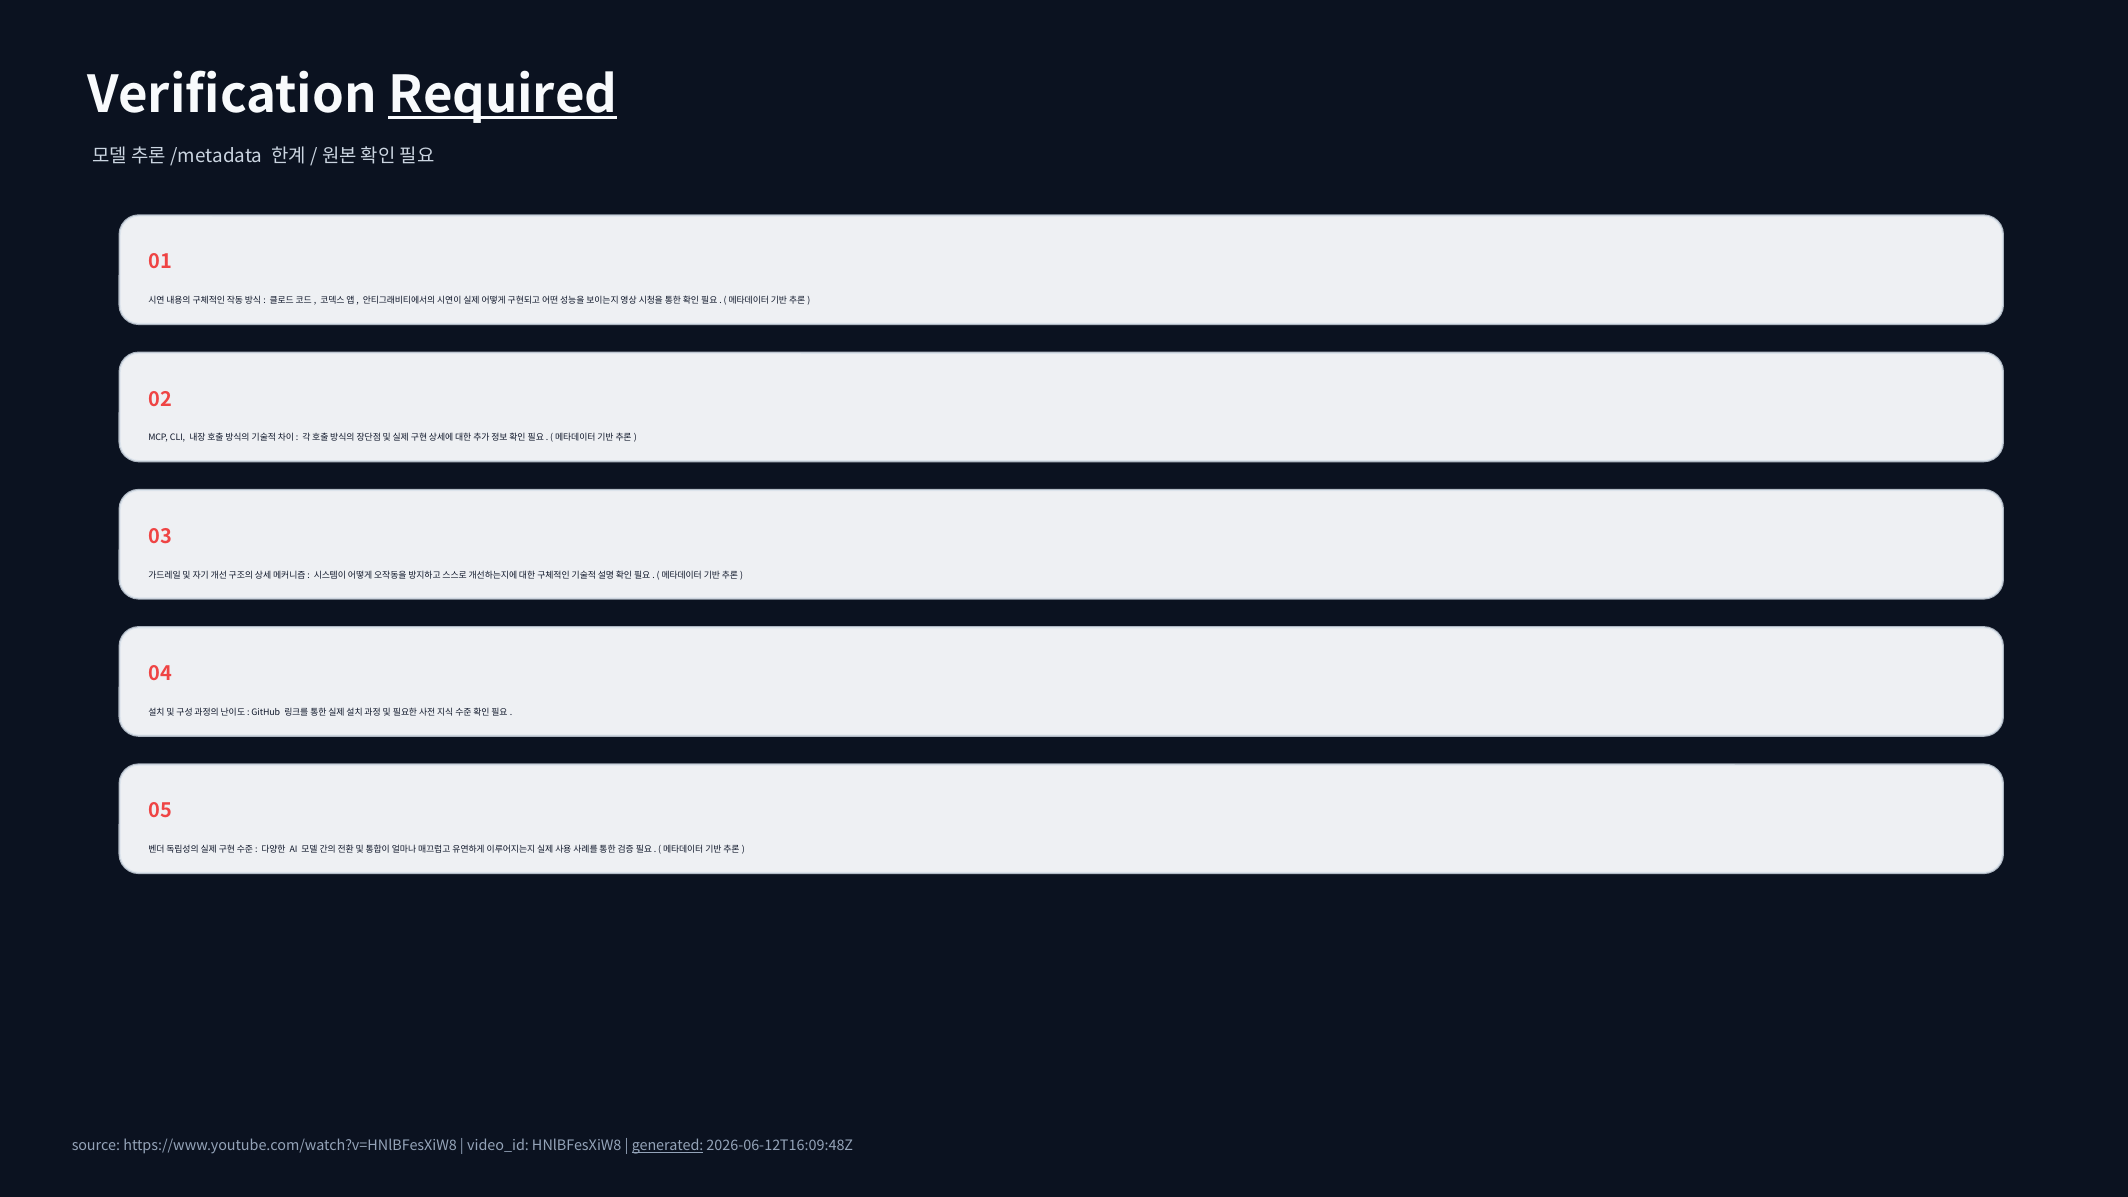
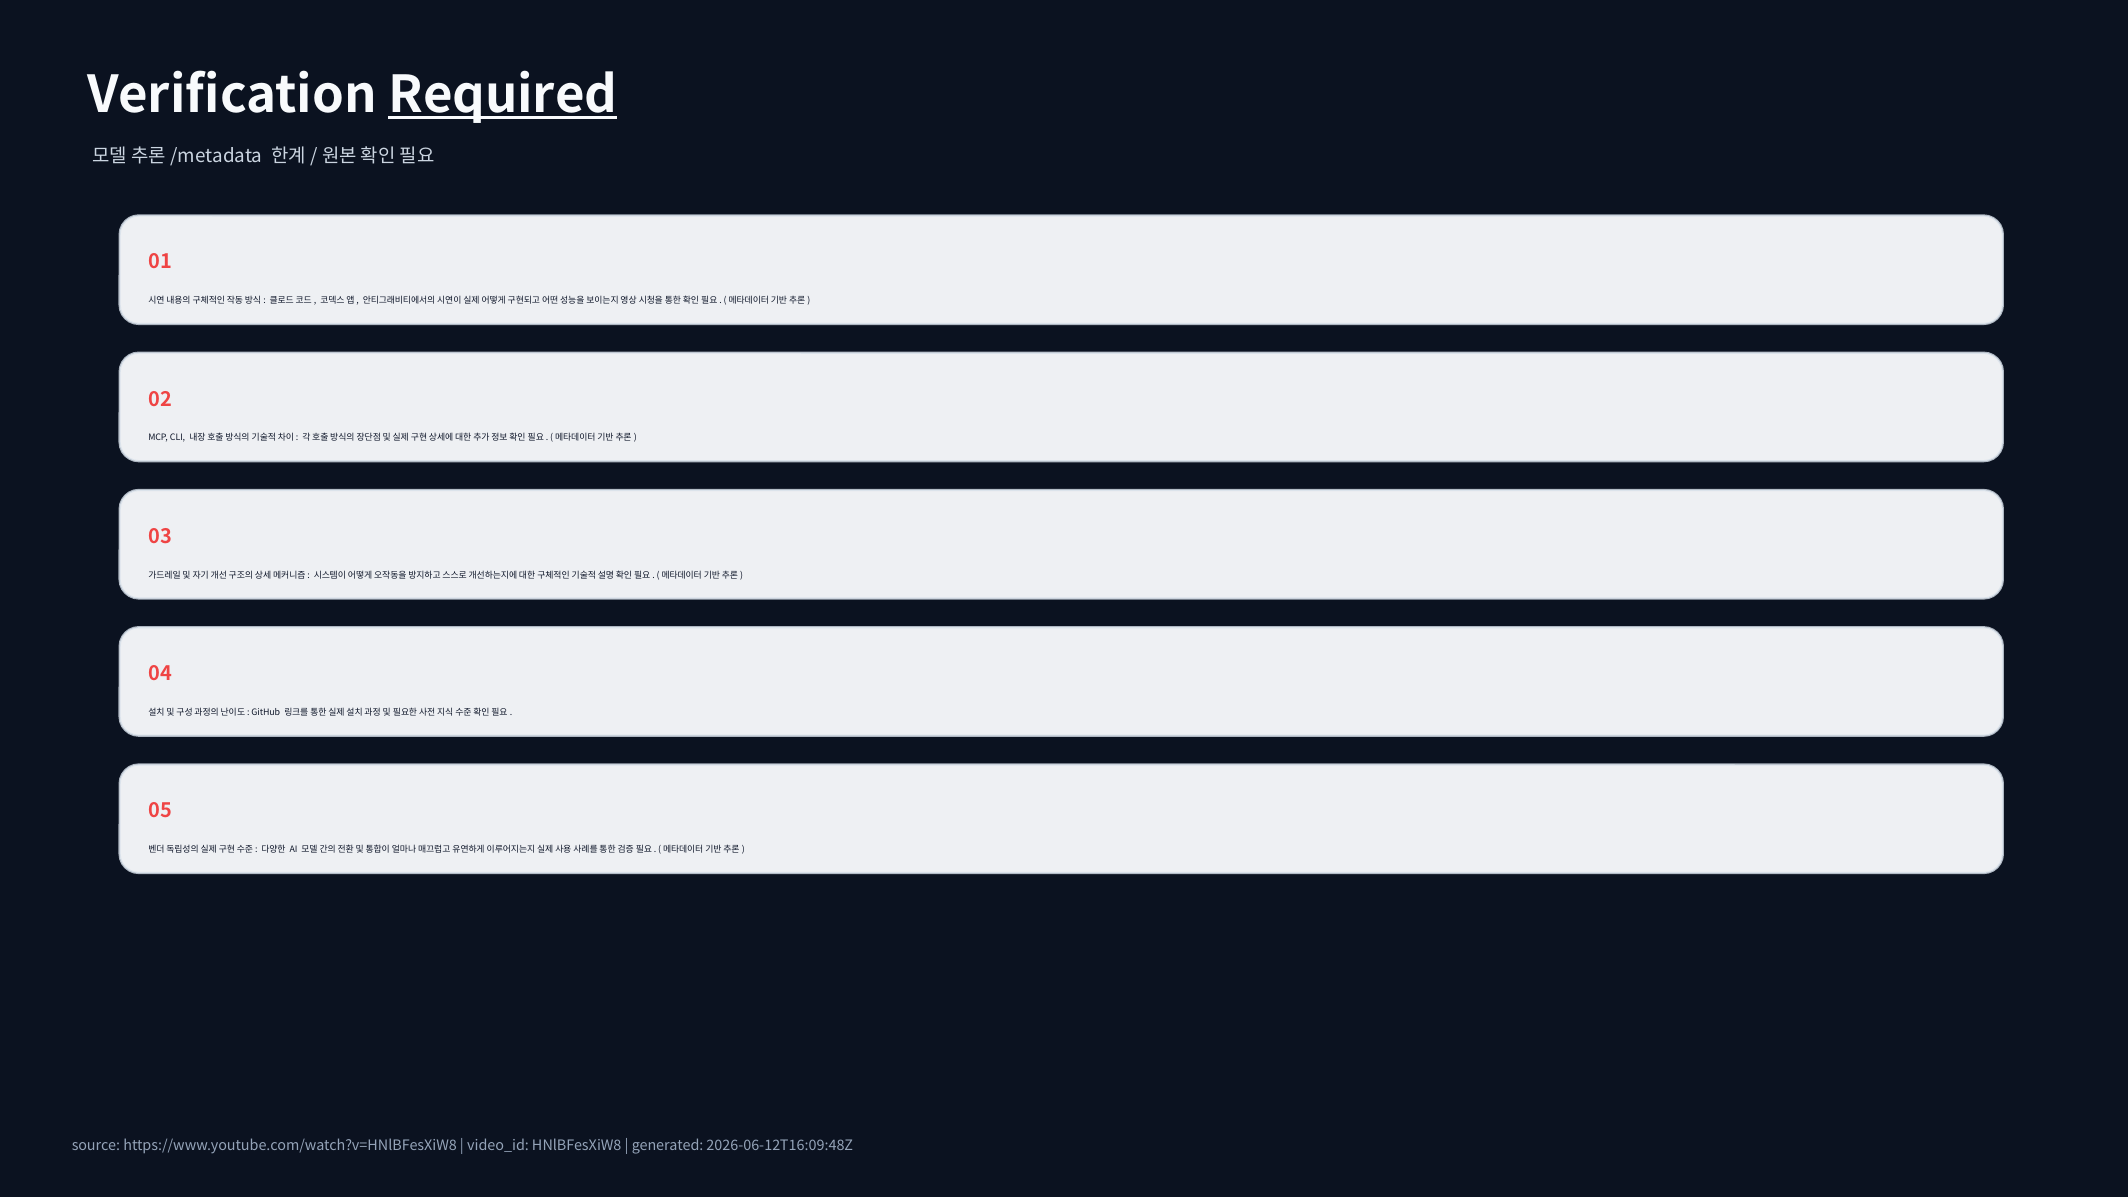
generated underline: present -> none
